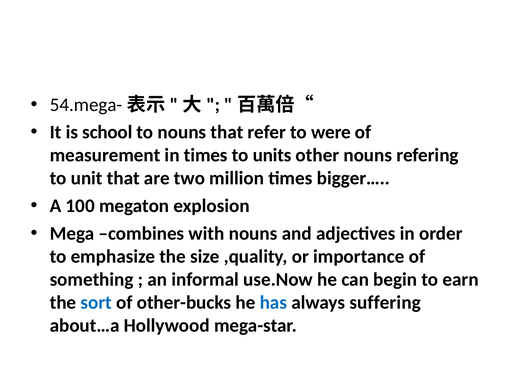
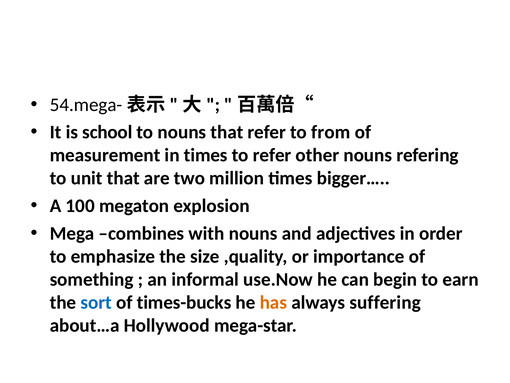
were: were -> from
to units: units -> refer
other-bucks: other-bucks -> times-bucks
has colour: blue -> orange
